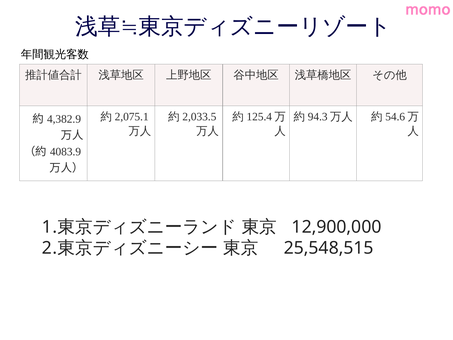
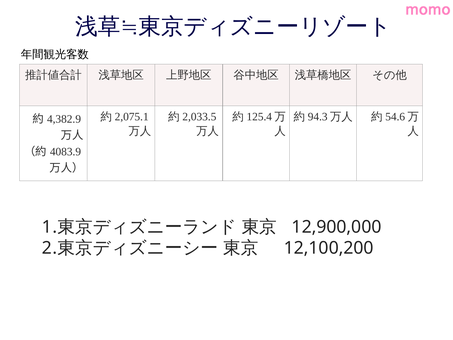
25,548,515: 25,548,515 -> 12,100,200
